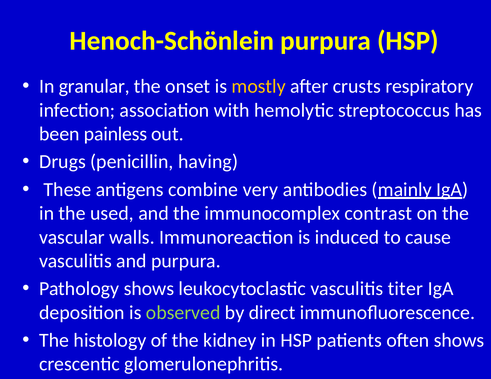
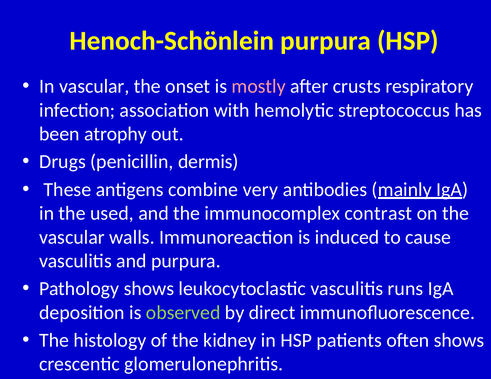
In granular: granular -> vascular
mostly colour: yellow -> pink
painless: painless -> atrophy
having: having -> dermis
titer: titer -> runs
